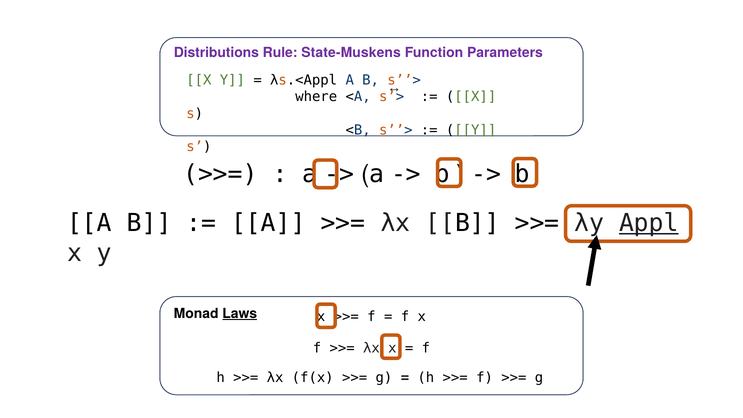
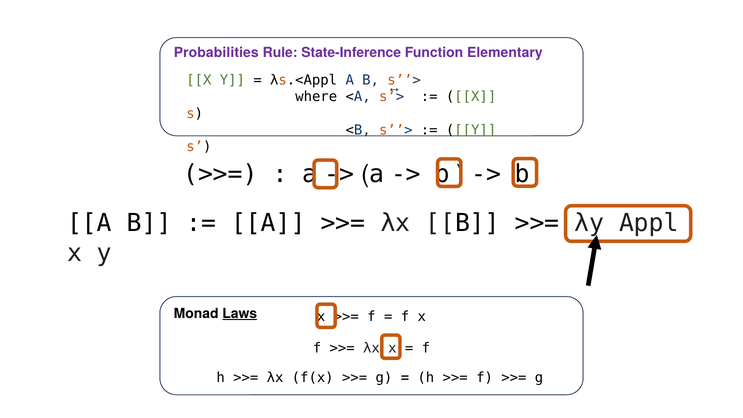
Distributions: Distributions -> Probabilities
State-Muskens: State-Muskens -> State-Inference
Parameters: Parameters -> Elementary
Appl underline: present -> none
